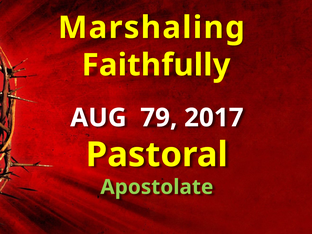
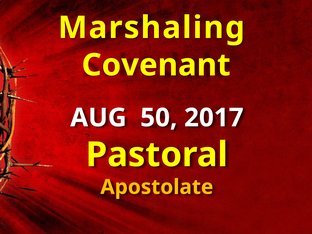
Faithfully: Faithfully -> Covenant
79: 79 -> 50
Apostolate colour: light green -> yellow
